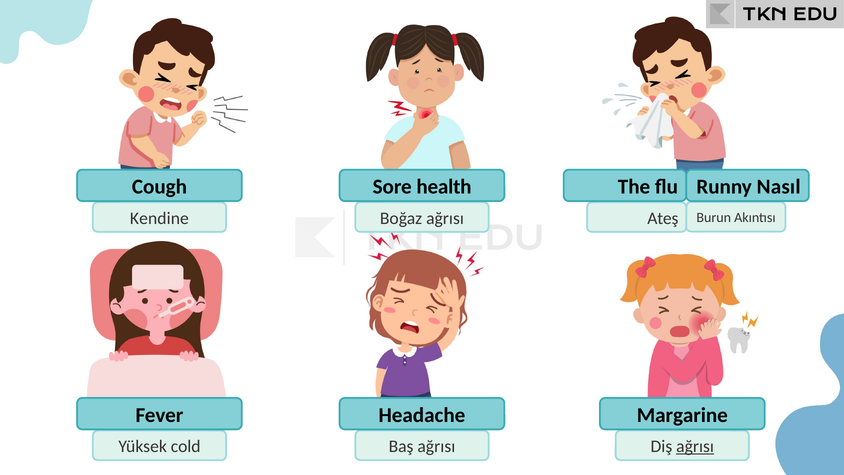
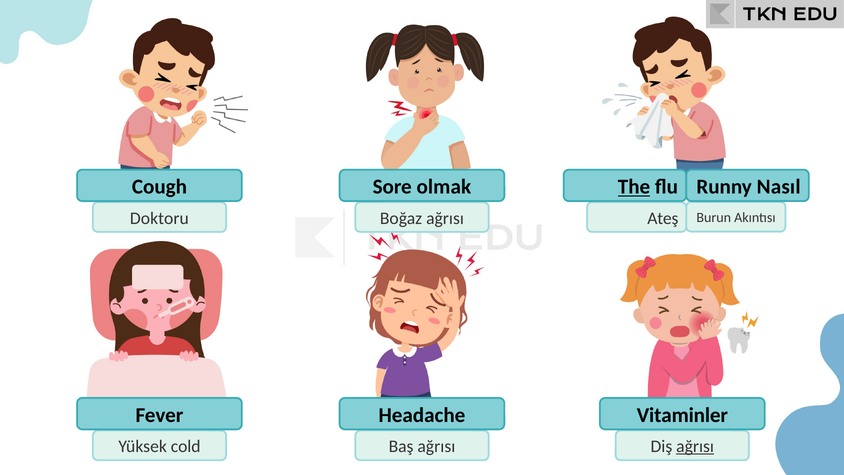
health: health -> olmak
The underline: none -> present
Kendine: Kendine -> Doktoru
Margarine: Margarine -> Vitaminler
